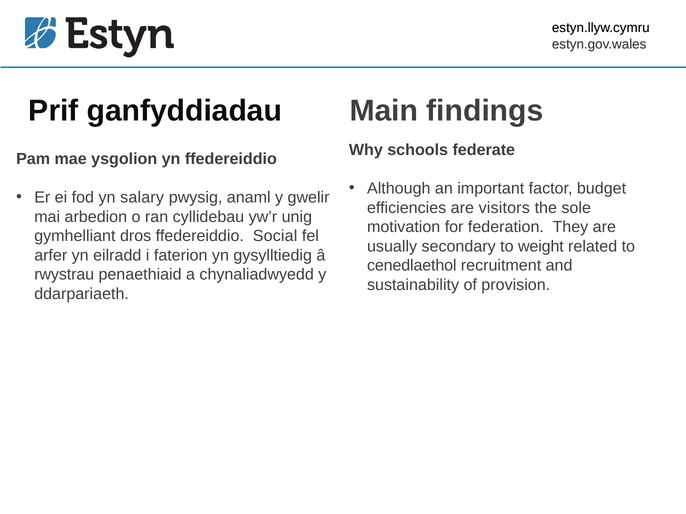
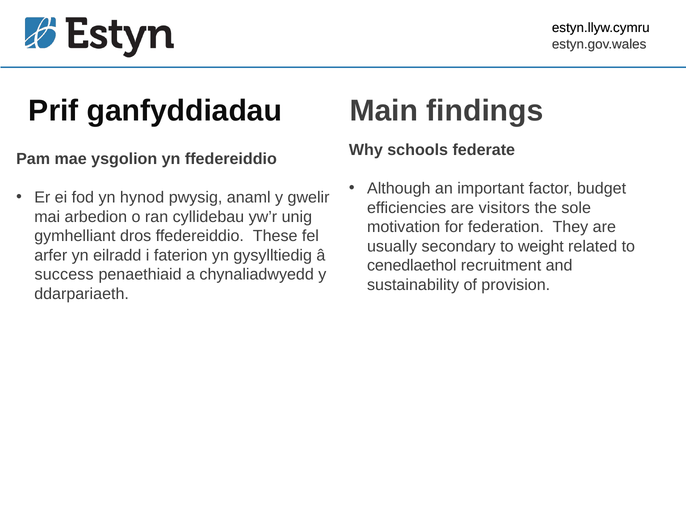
salary: salary -> hynod
Social: Social -> These
rwystrau: rwystrau -> success
